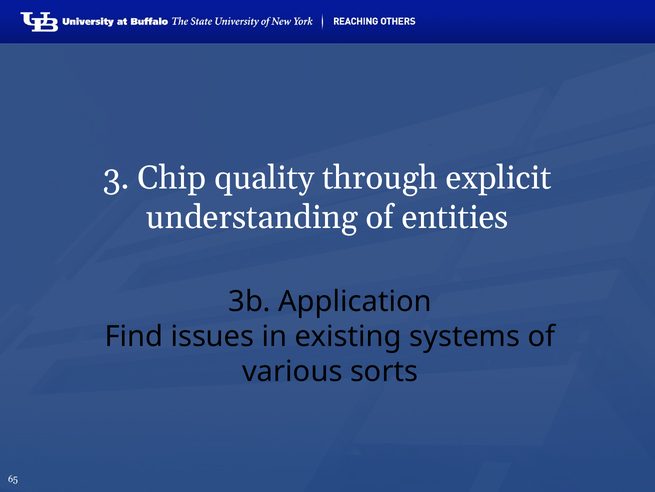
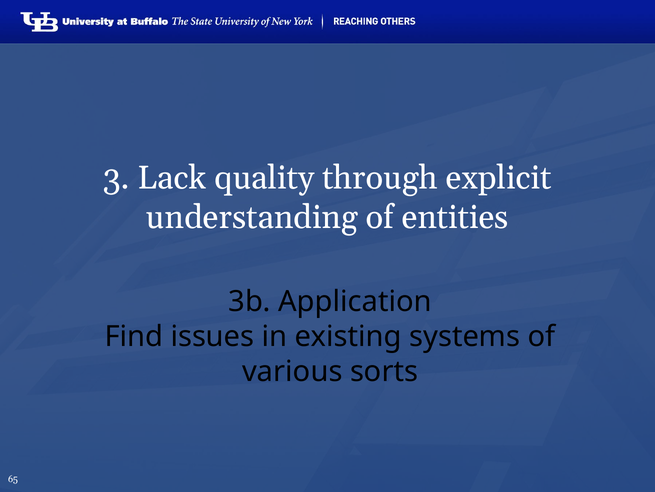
Chip: Chip -> Lack
